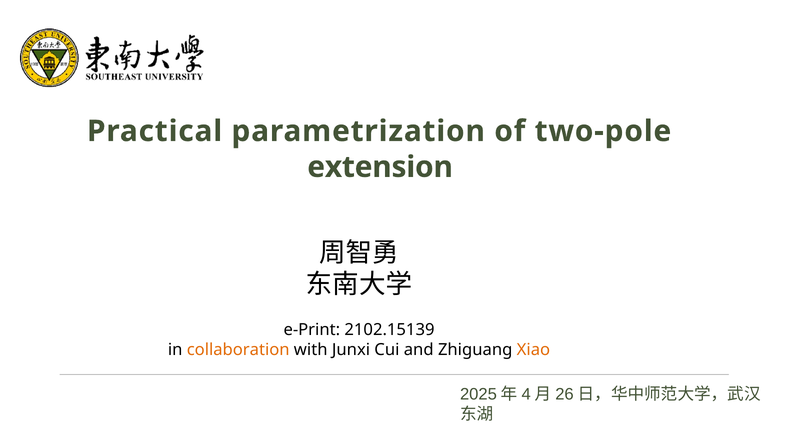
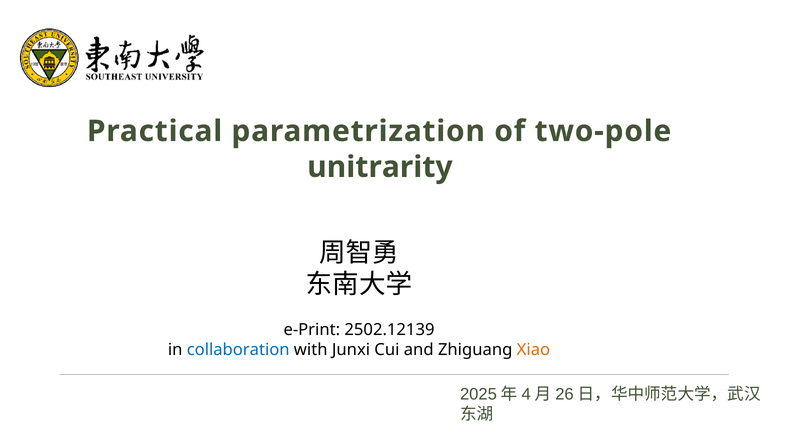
extension: extension -> unitrarity
2102.15139: 2102.15139 -> 2502.12139
collaboration colour: orange -> blue
